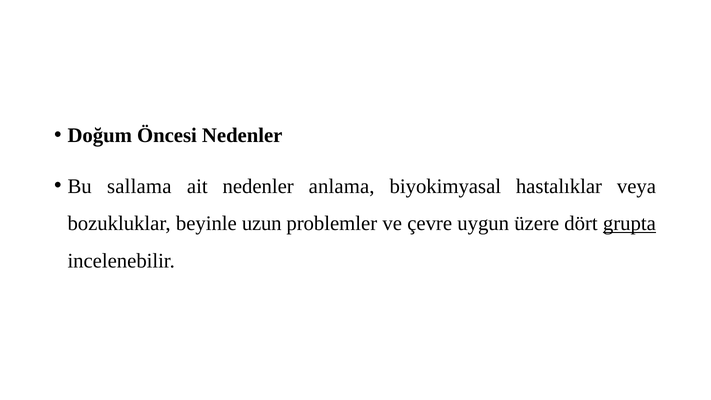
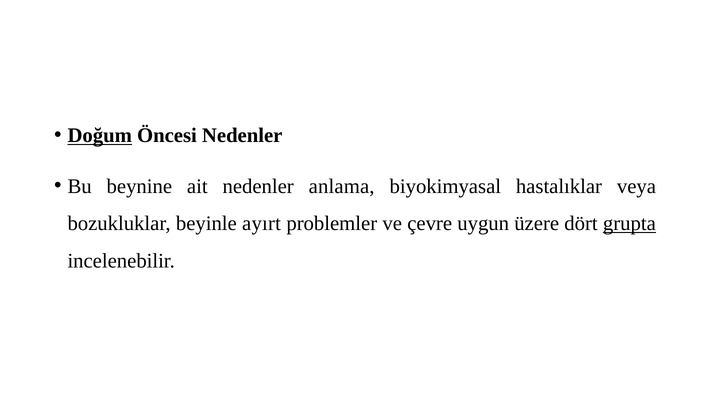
Doğum underline: none -> present
sallama: sallama -> beynine
uzun: uzun -> ayırt
